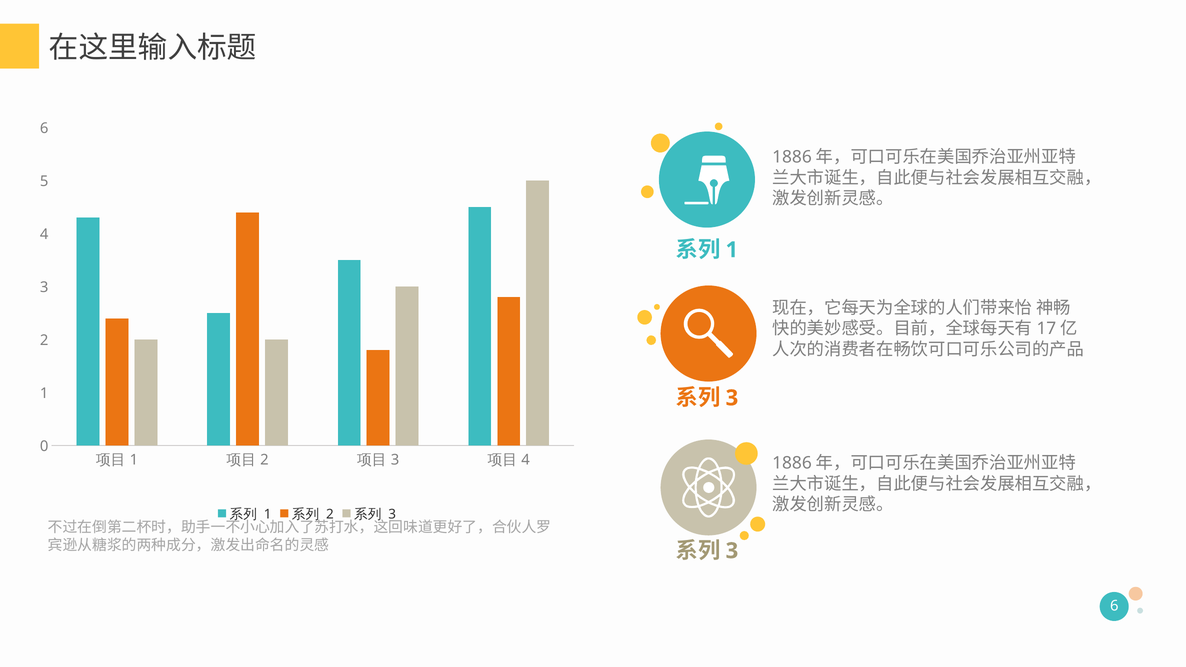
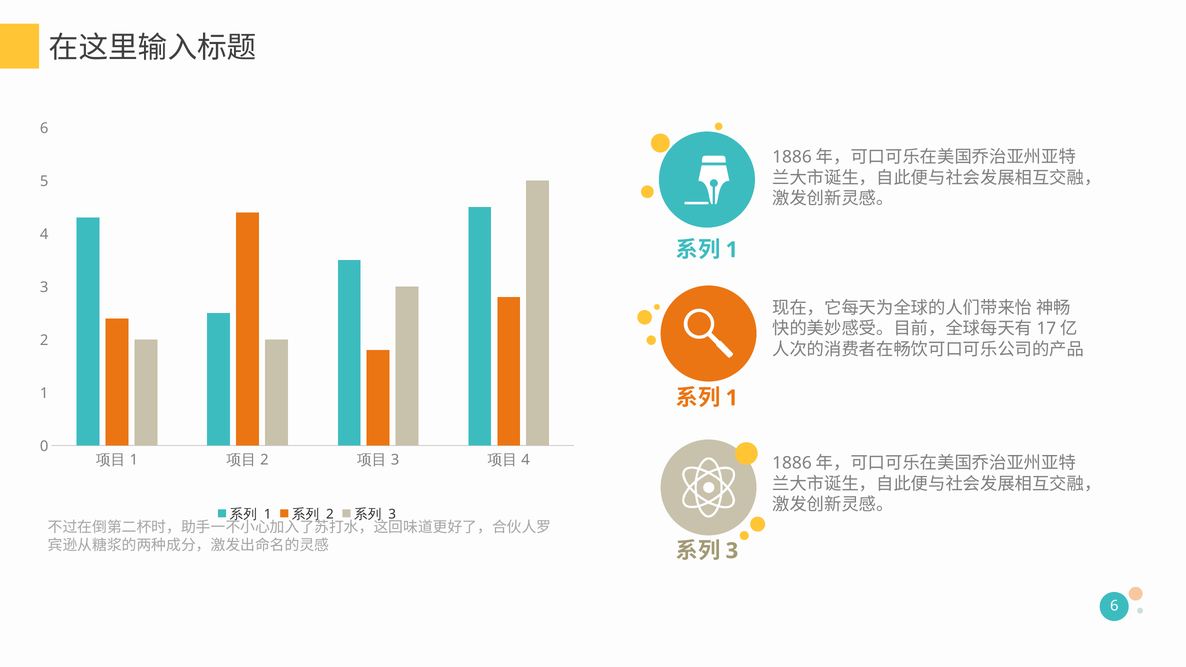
3 at (732, 398): 3 -> 1
